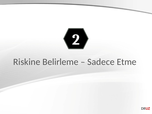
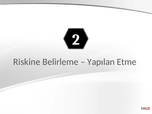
Sadece: Sadece -> Yapılan
